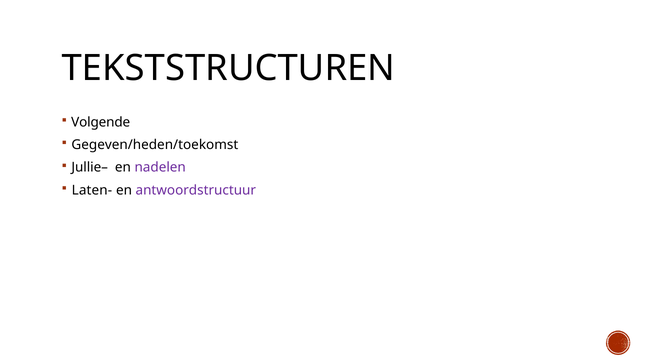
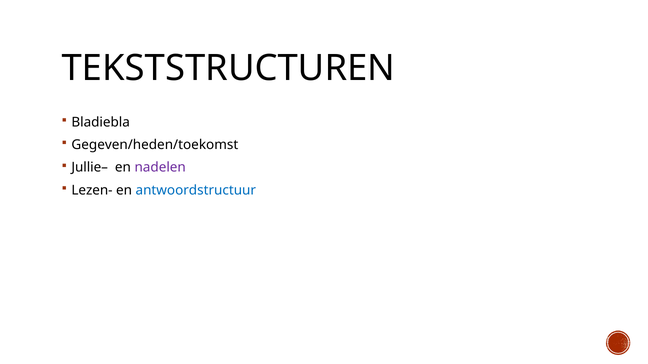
Volgende: Volgende -> Bladiebla
Laten-: Laten- -> Lezen-
antwoordstructuur colour: purple -> blue
